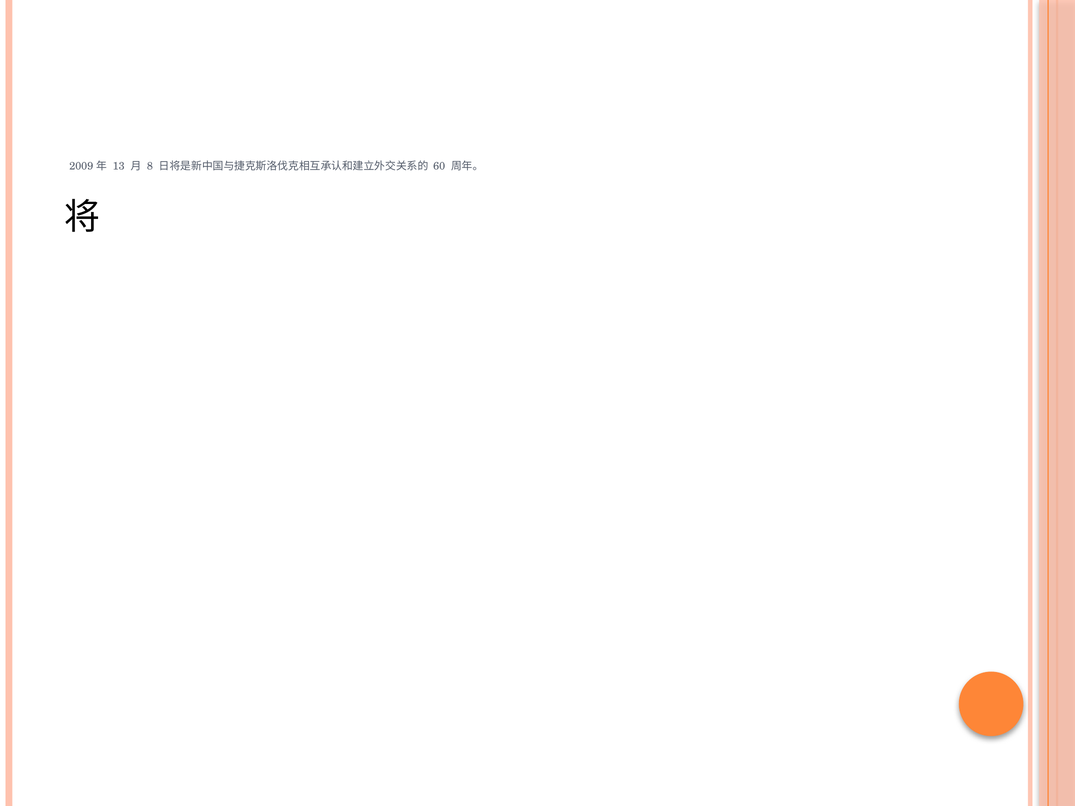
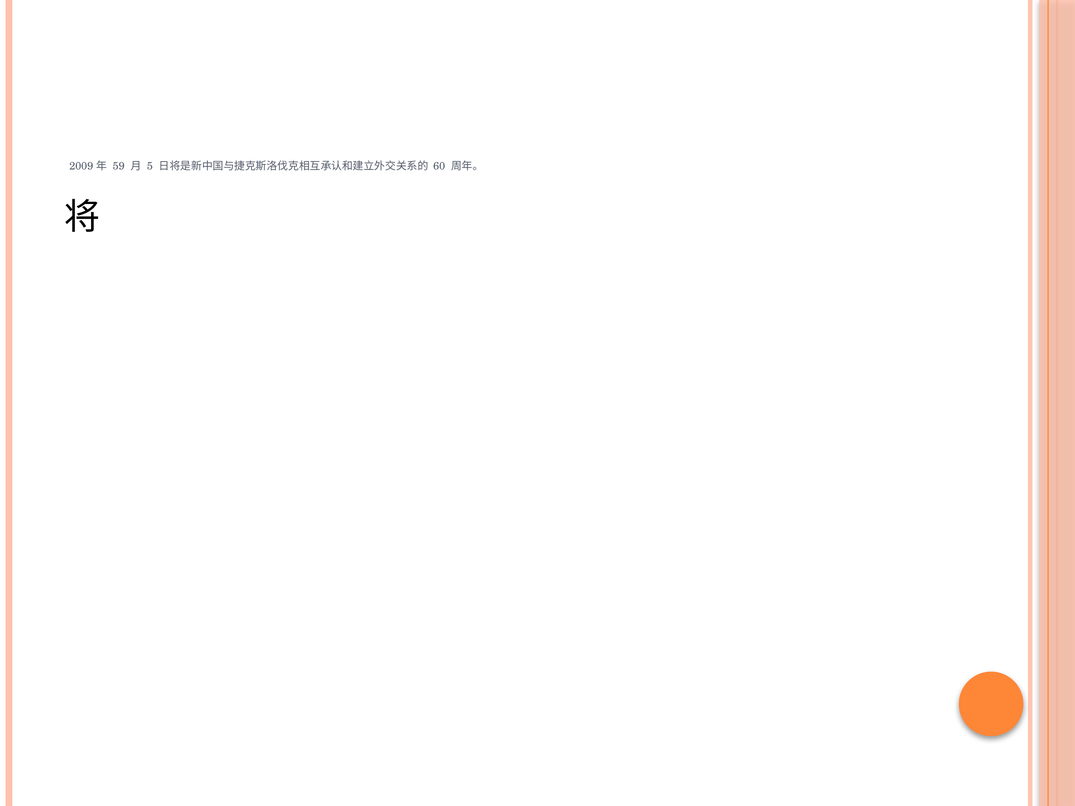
13: 13 -> 59
8: 8 -> 5
